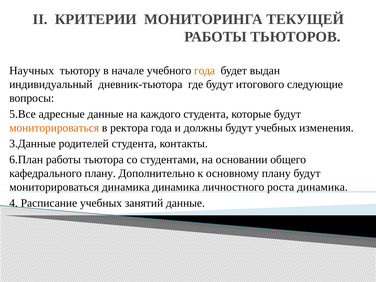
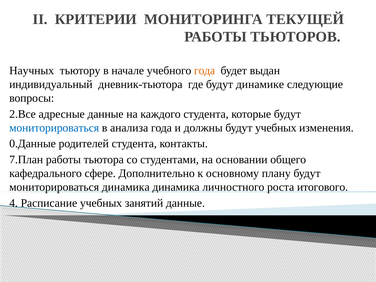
итогового: итогового -> динамике
5.Все: 5.Все -> 2.Все
мониторироваться at (54, 128) colour: orange -> blue
ректора: ректора -> анализа
3.Данные: 3.Данные -> 0.Данные
6.План: 6.План -> 7.План
кафедрального плану: плану -> сфере
роста динамика: динамика -> итогового
